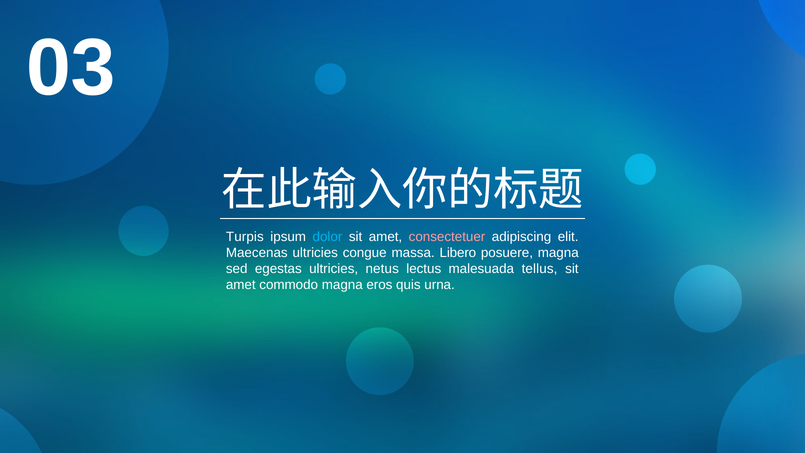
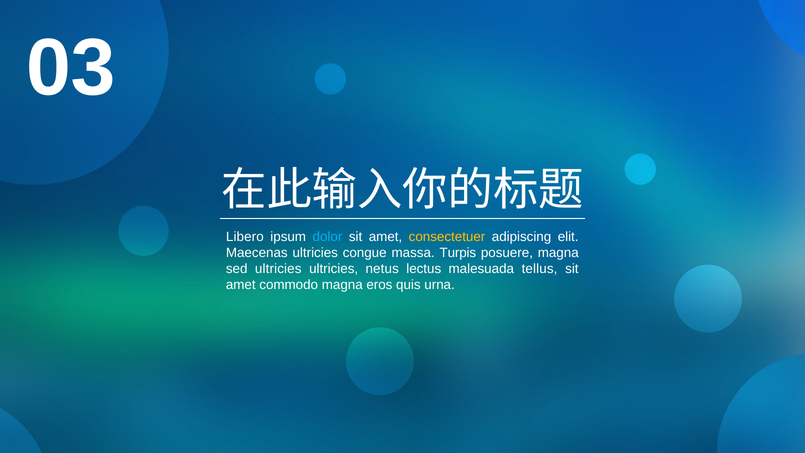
Turpis: Turpis -> Libero
consectetuer colour: pink -> yellow
Libero: Libero -> Turpis
sed egestas: egestas -> ultricies
